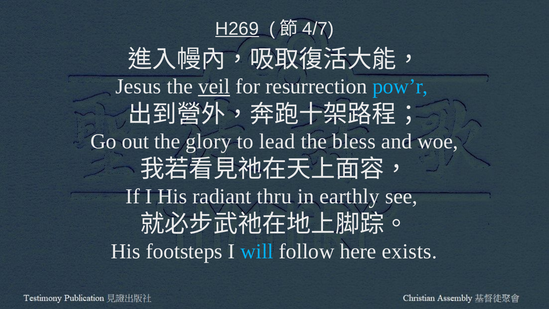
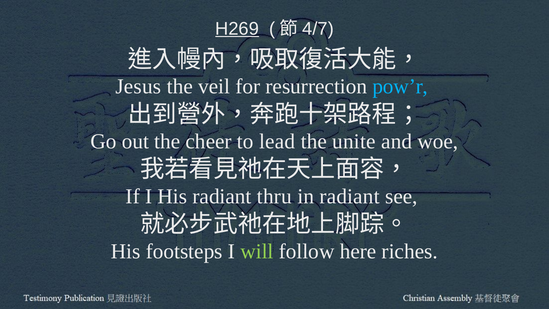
veil underline: present -> none
glory: glory -> cheer
bless: bless -> unite
in earthly: earthly -> radiant
will colour: light blue -> light green
exists: exists -> riches
